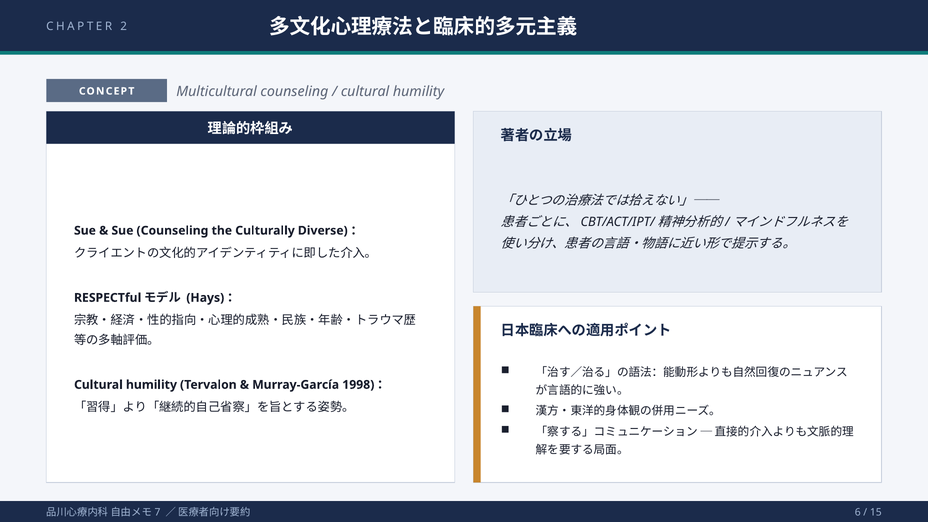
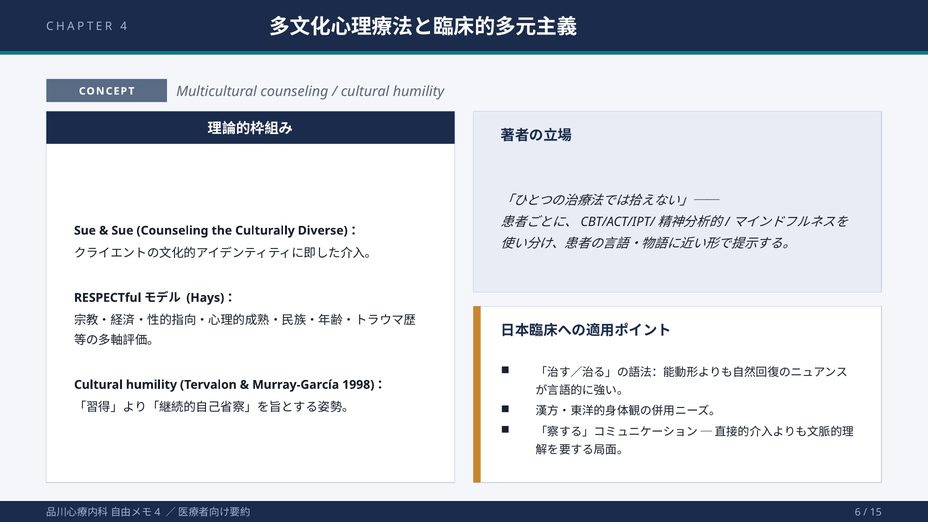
CHAPTER 2: 2 -> 4
7 at (158, 512): 7 -> 4
